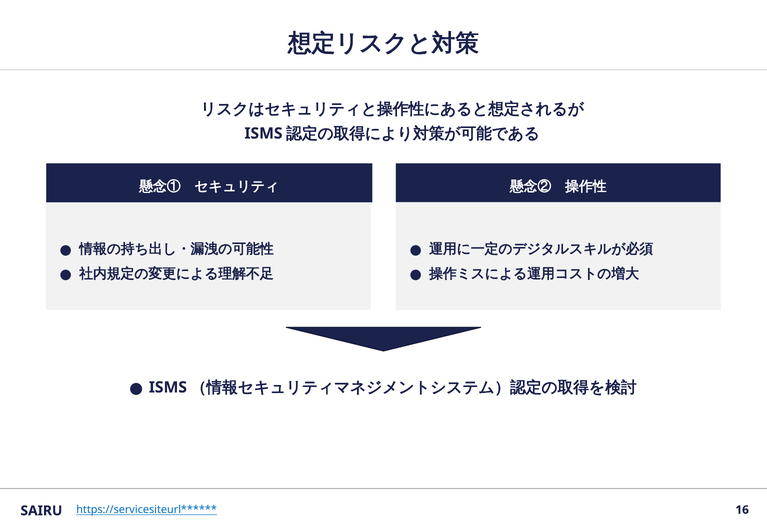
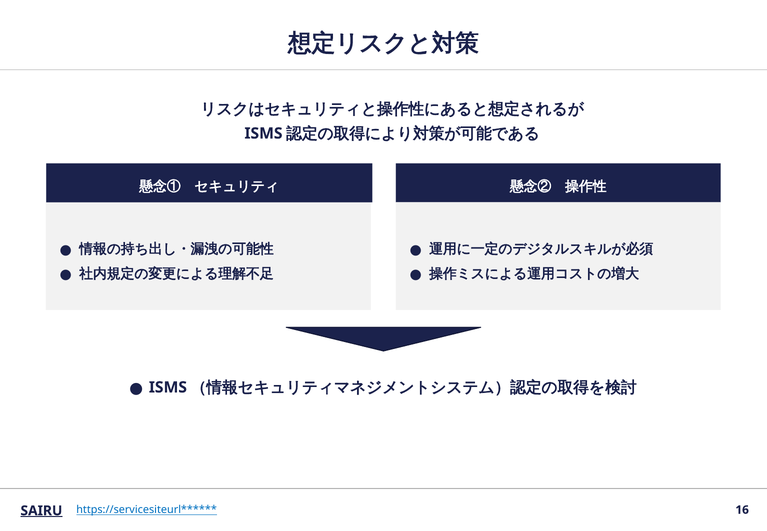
SAIRU underline: none -> present
